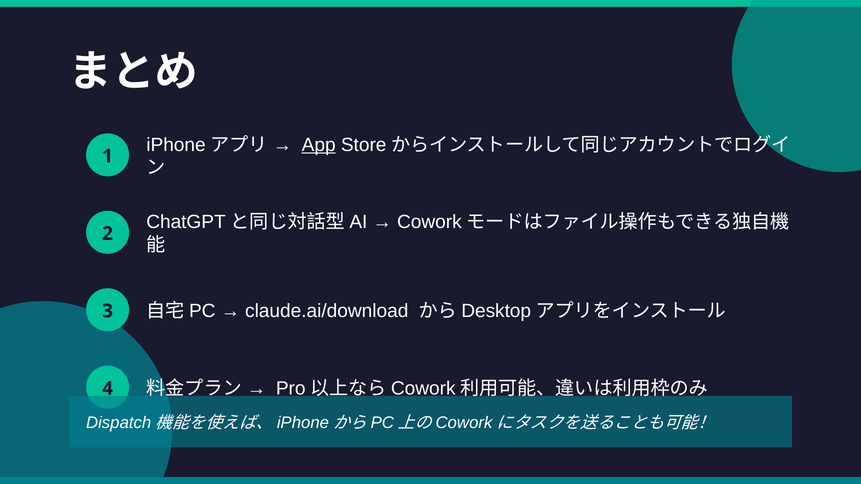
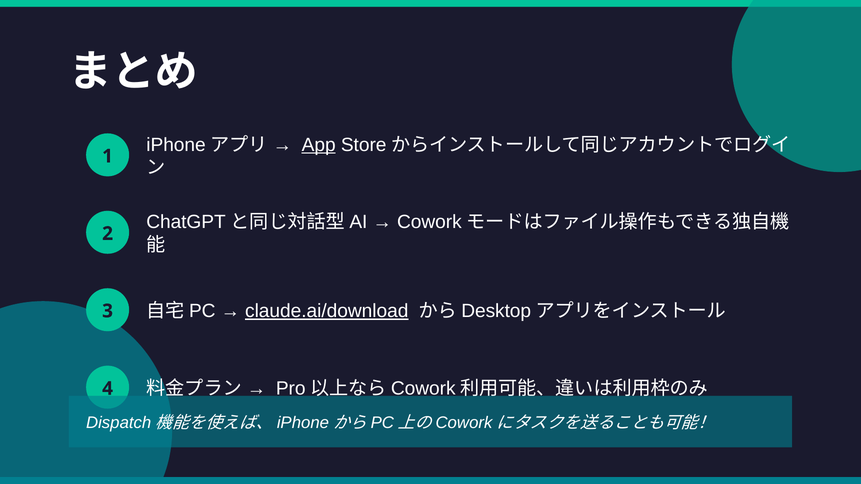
claude.ai/download underline: none -> present
